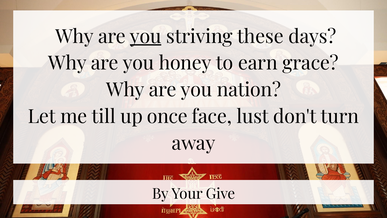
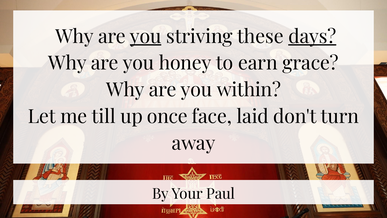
days underline: none -> present
nation: nation -> within
lust: lust -> laid
Give: Give -> Paul
